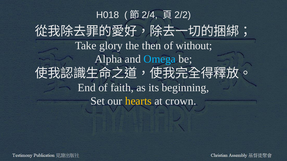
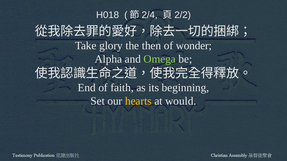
without: without -> wonder
Omega colour: light blue -> light green
crown: crown -> would
